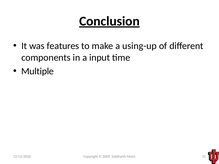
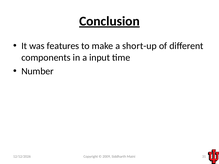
using-up: using-up -> short-up
Multiple: Multiple -> Number
